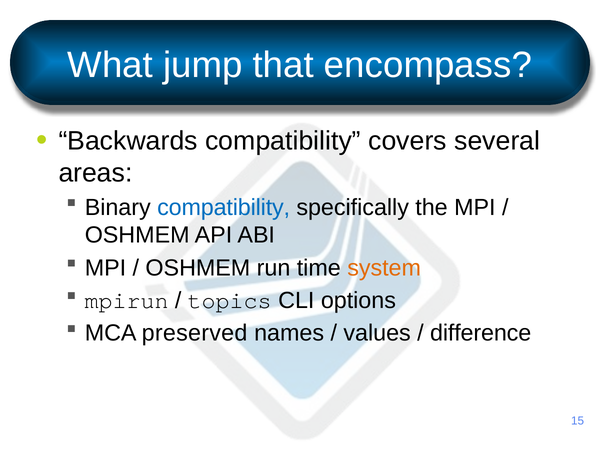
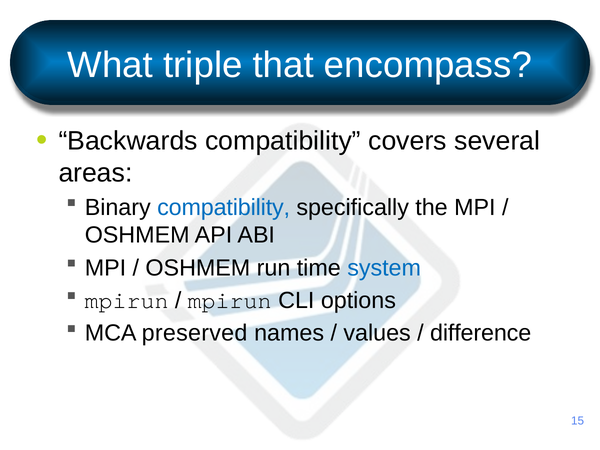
jump: jump -> triple
system colour: orange -> blue
topics at (230, 301): topics -> mpirun
